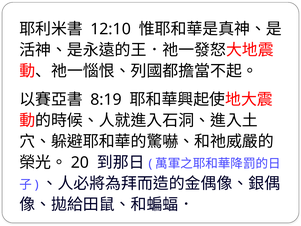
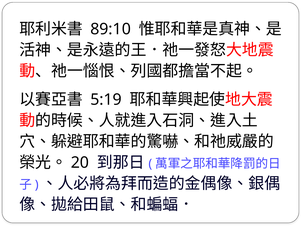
12:10: 12:10 -> 89:10
8:19: 8:19 -> 5:19
